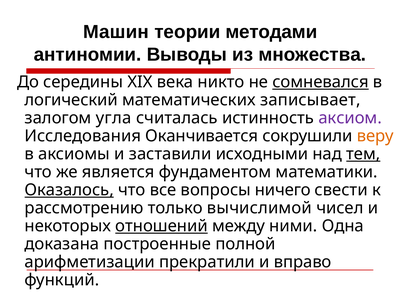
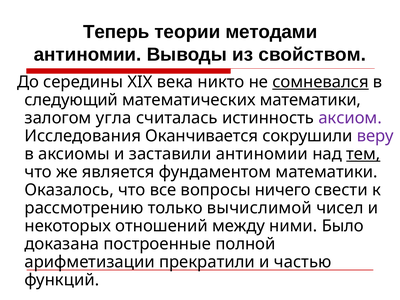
Машин: Машин -> Теперь
множества: множества -> свойством
логический: логический -> следующий
математических записывает: записывает -> математики
веру colour: orange -> purple
заставили исходными: исходными -> антиномии
Оказалось underline: present -> none
отношений underline: present -> none
Одна: Одна -> Было
вправо: вправо -> частью
